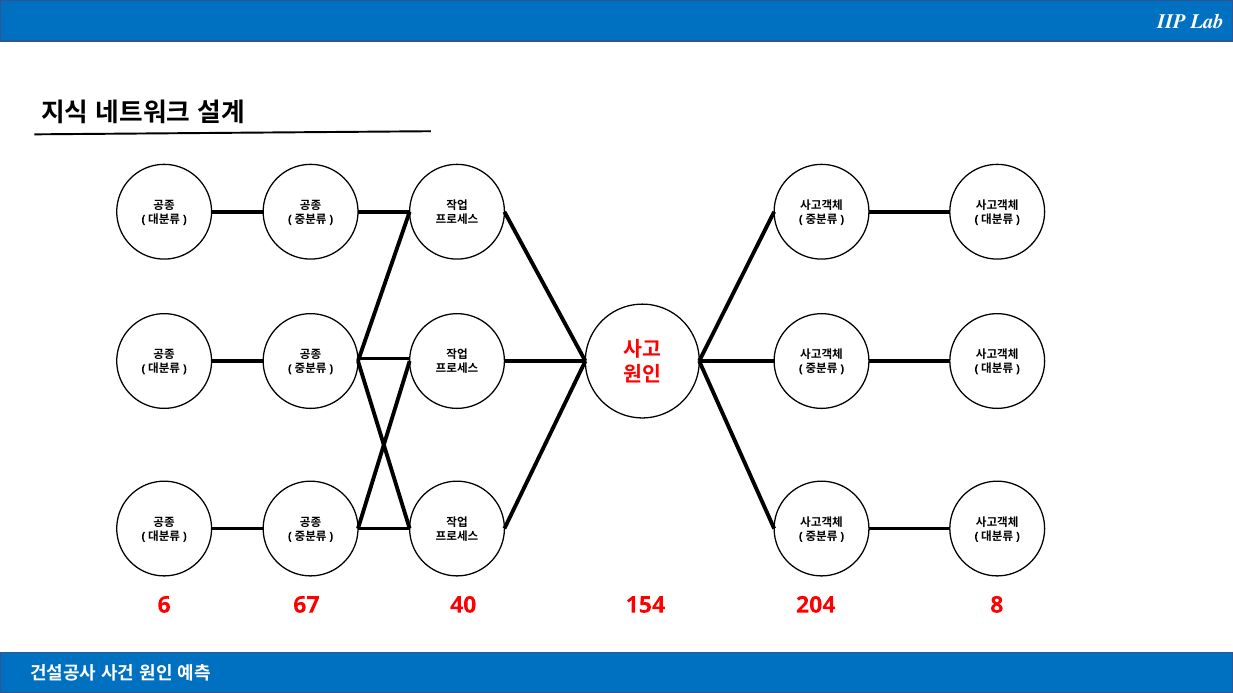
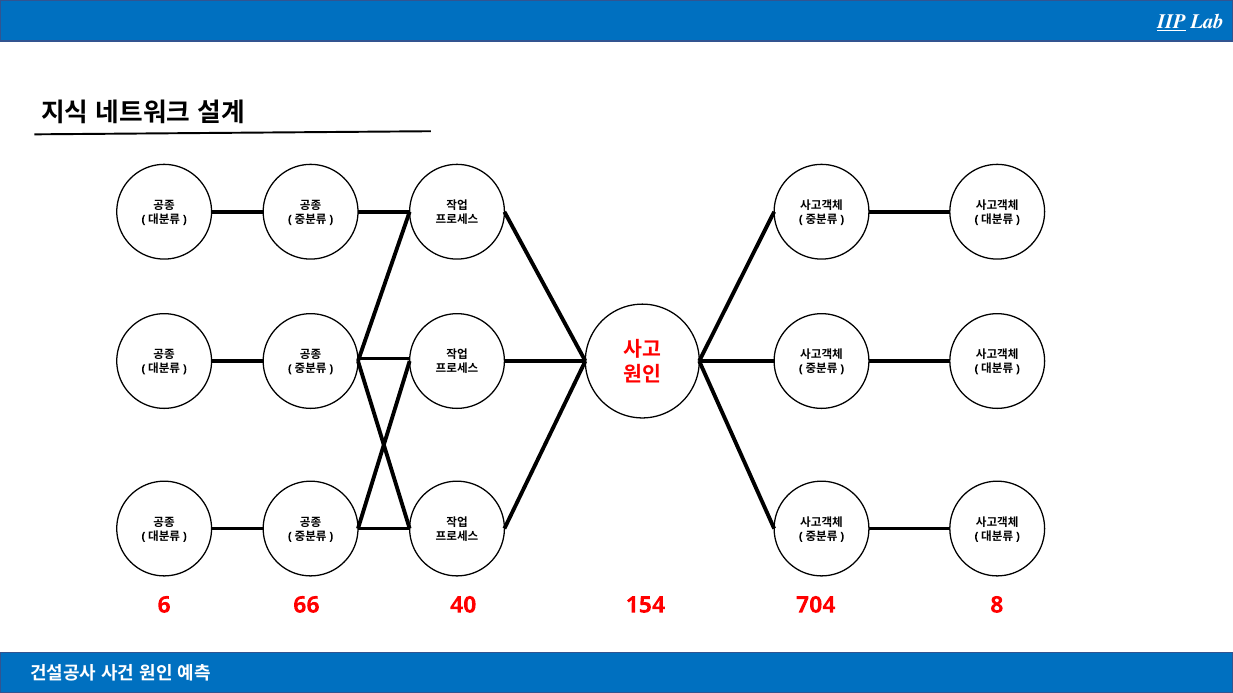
IIP underline: none -> present
67: 67 -> 66
204: 204 -> 704
